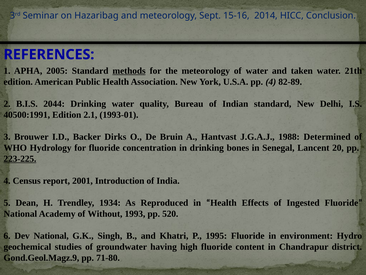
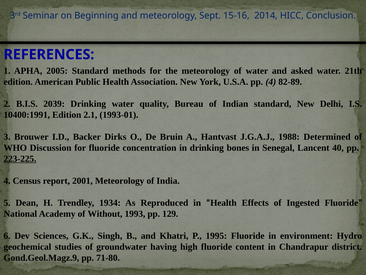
Hazaribag: Hazaribag -> Beginning
methods underline: present -> none
taken: taken -> asked
2044: 2044 -> 2039
40500:1991: 40500:1991 -> 10400:1991
Hydrology: Hydrology -> Discussion
20: 20 -> 40
2001 Introduction: Introduction -> Meteorology
520: 520 -> 129
Dev National: National -> Sciences
